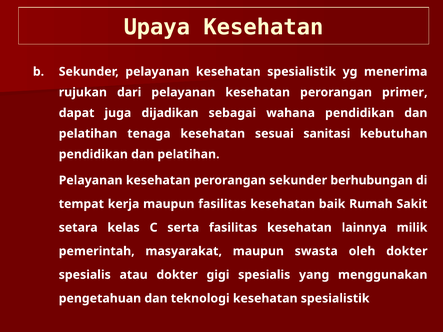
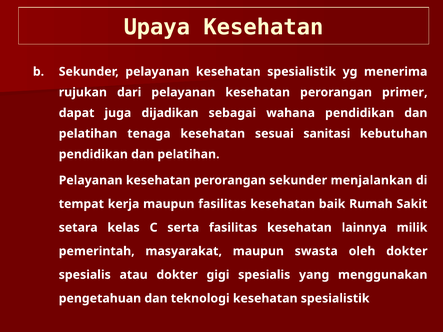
berhubungan: berhubungan -> menjalankan
